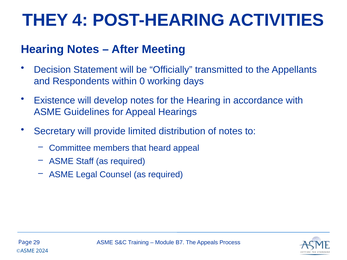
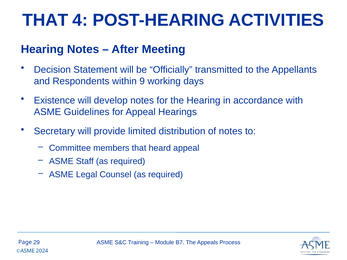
THEY at (45, 20): THEY -> THAT
0: 0 -> 9
